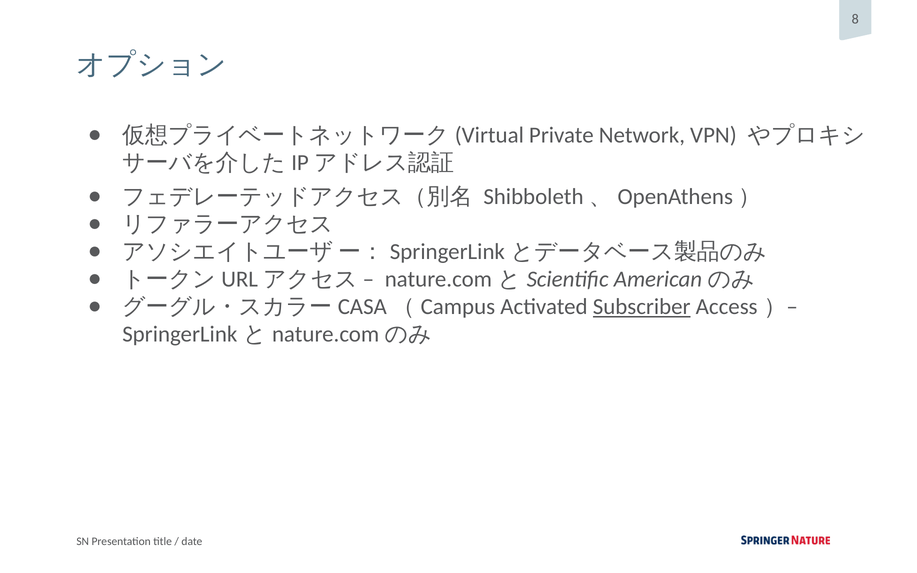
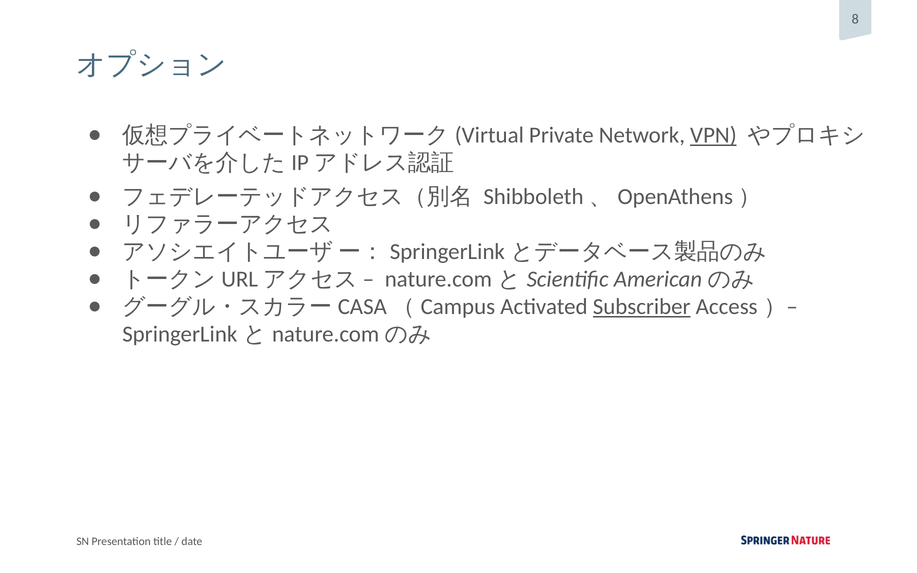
VPN underline: none -> present
